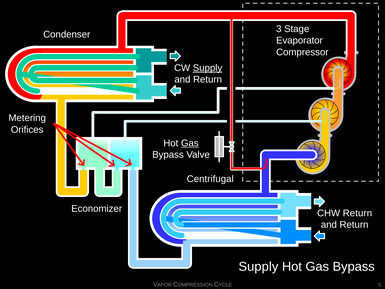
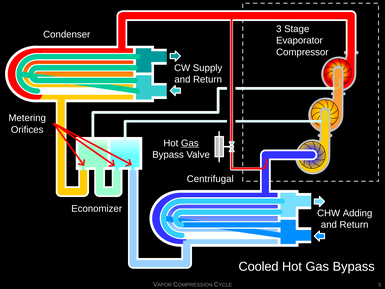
Supply at (208, 68) underline: present -> none
CHW Return: Return -> Adding
Supply at (258, 266): Supply -> Cooled
